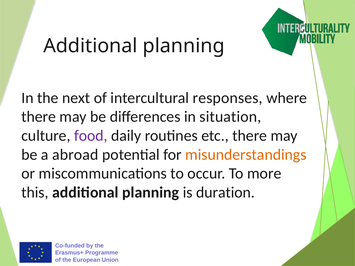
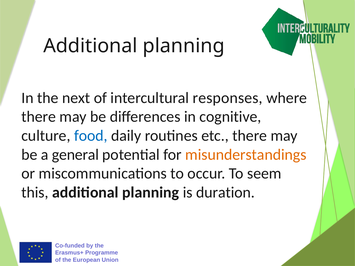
situation: situation -> cognitive
food colour: purple -> blue
abroad: abroad -> general
more: more -> seem
